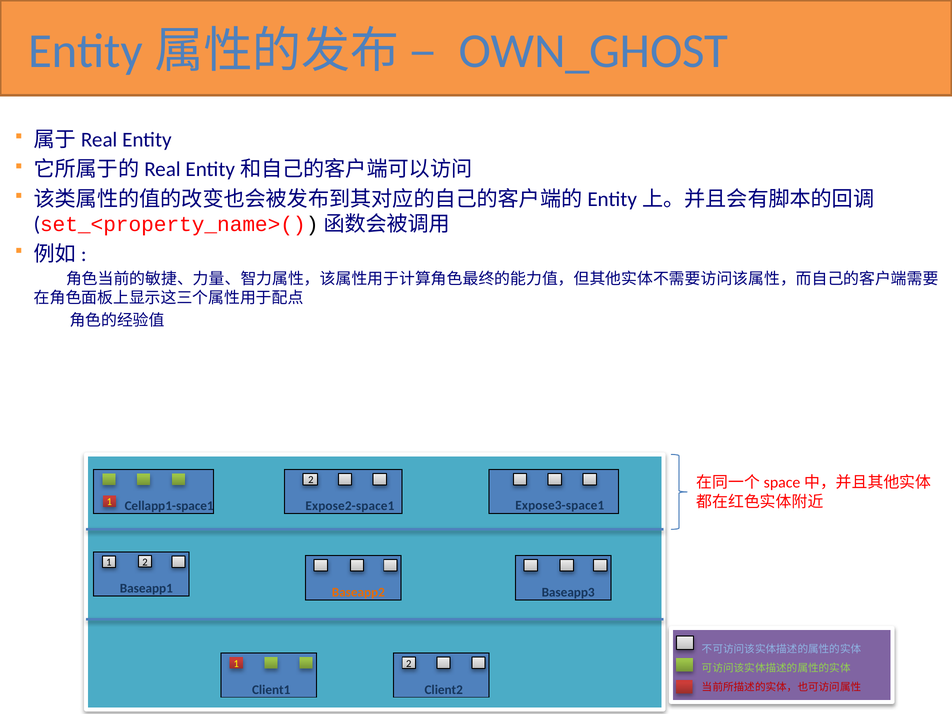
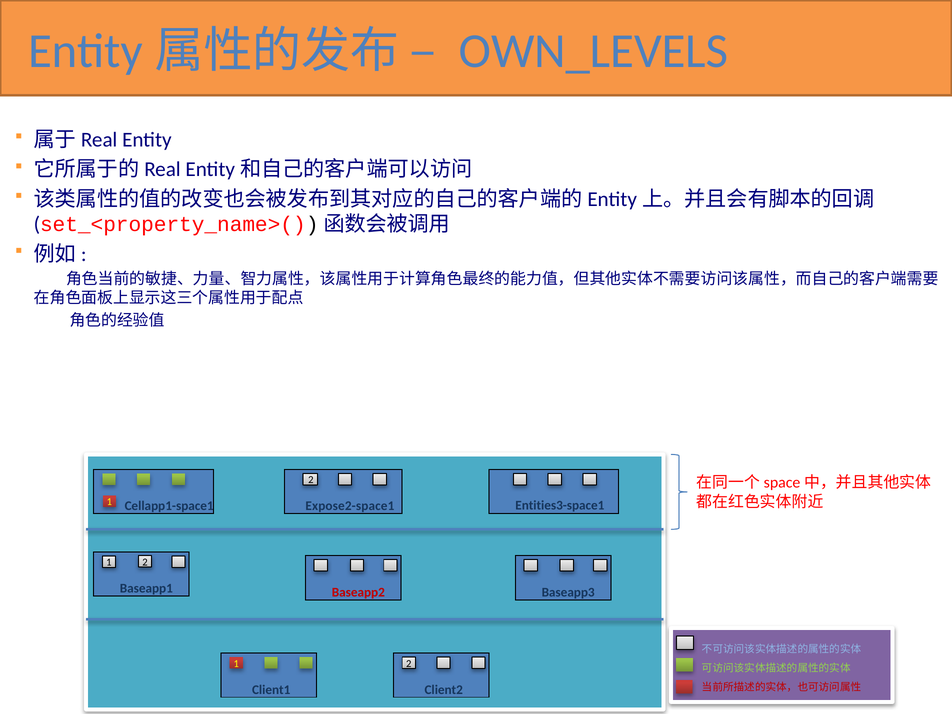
OWN_GHOST: OWN_GHOST -> OWN_LEVELS
Expose3-space1: Expose3-space1 -> Entities3-space1
Baseapp2 colour: orange -> red
